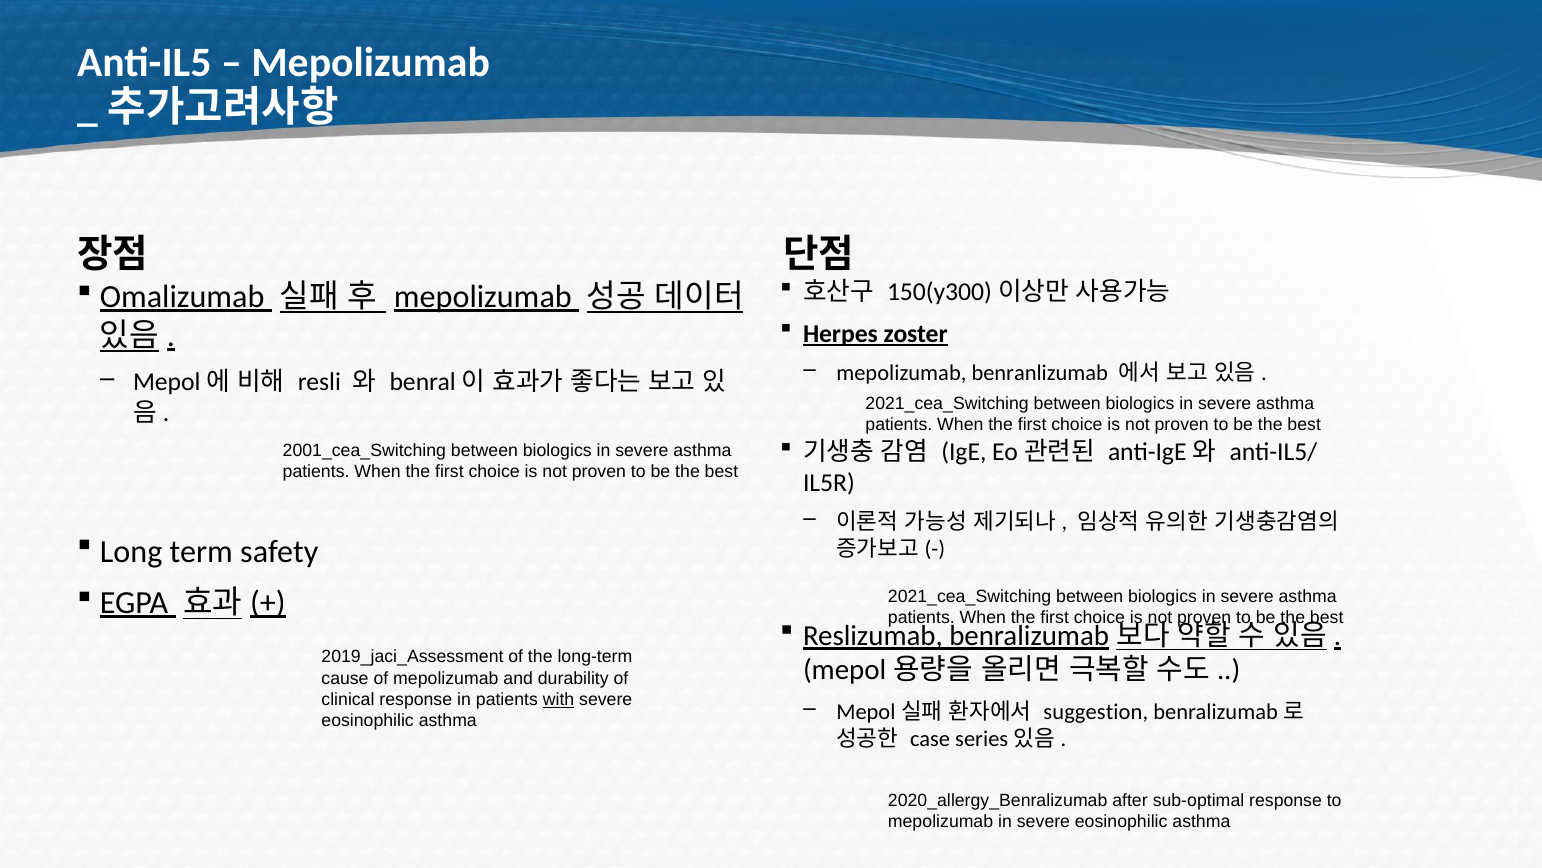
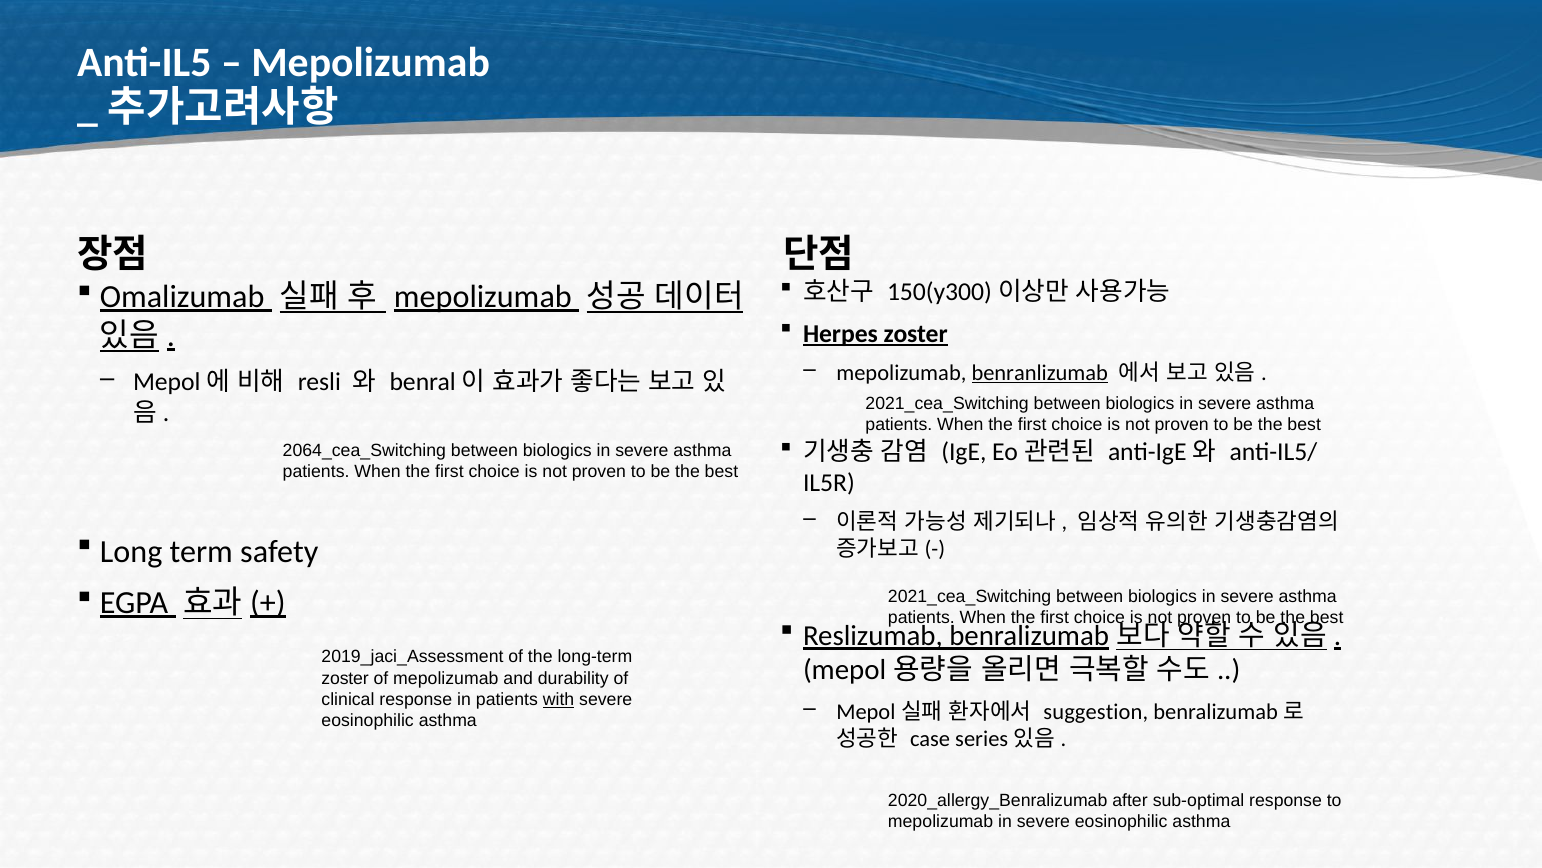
benranlizumab underline: none -> present
2001_cea_Switching: 2001_cea_Switching -> 2064_cea_Switching
cause at (345, 678): cause -> zoster
